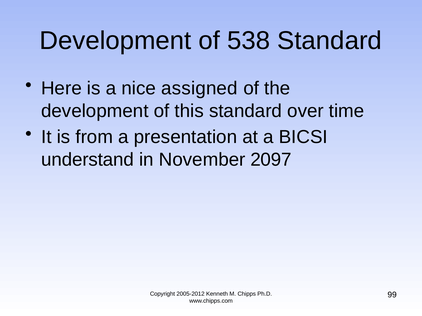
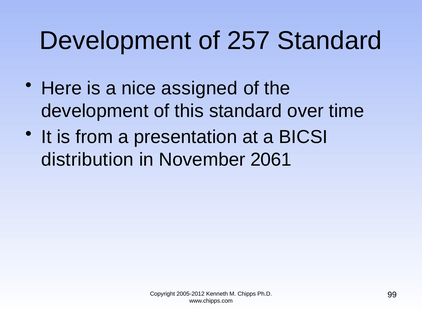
538: 538 -> 257
understand: understand -> distribution
2097: 2097 -> 2061
